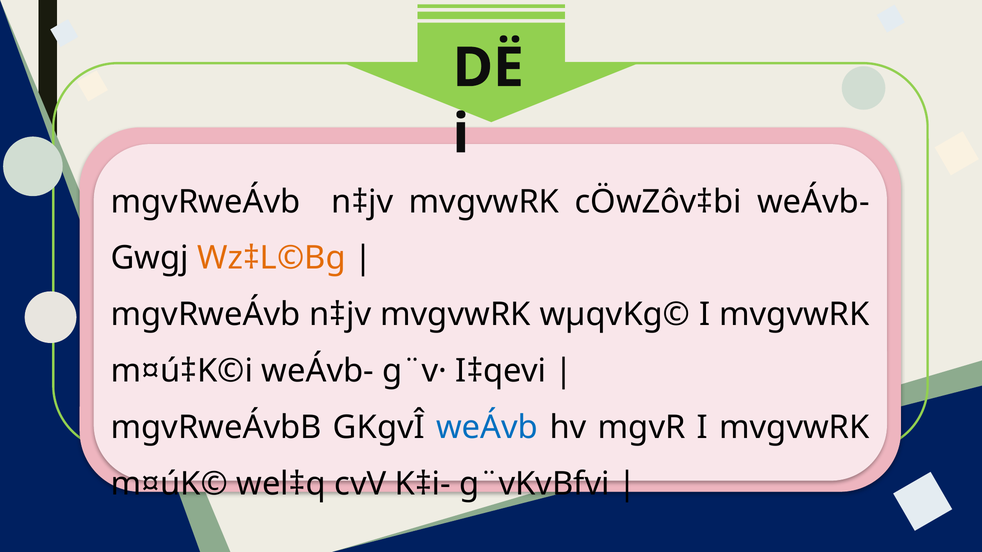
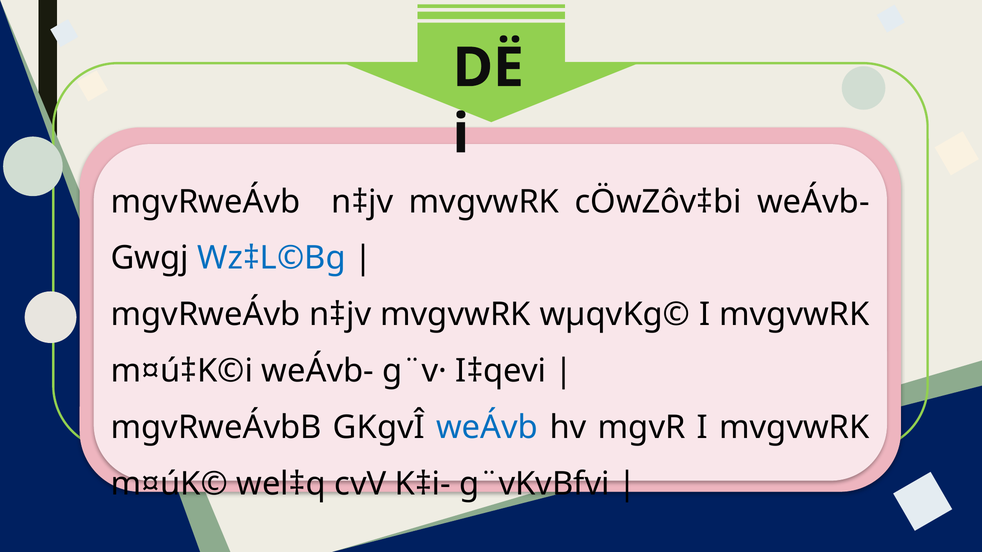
Wz‡L©Bg colour: orange -> blue
